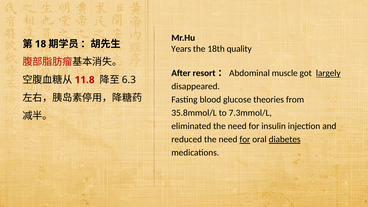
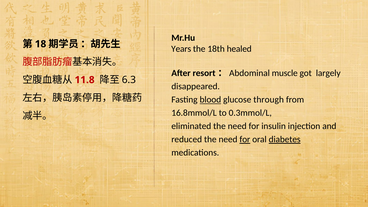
quality: quality -> healed
largely underline: present -> none
blood underline: none -> present
theories: theories -> through
35.8mmol/L: 35.8mmol/L -> 16.8mmol/L
7.3mmol/L: 7.3mmol/L -> 0.3mmol/L
